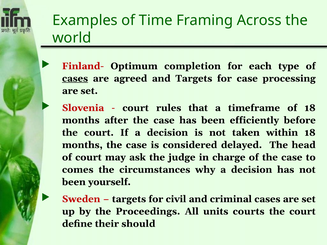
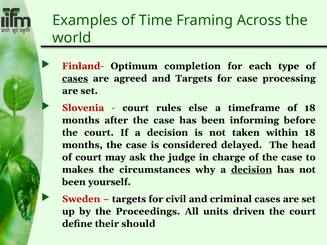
that: that -> else
efficiently: efficiently -> informing
comes: comes -> makes
decision at (252, 170) underline: none -> present
courts: courts -> driven
